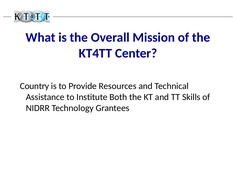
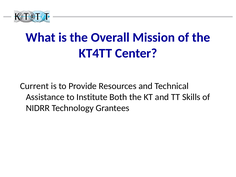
Country: Country -> Current
